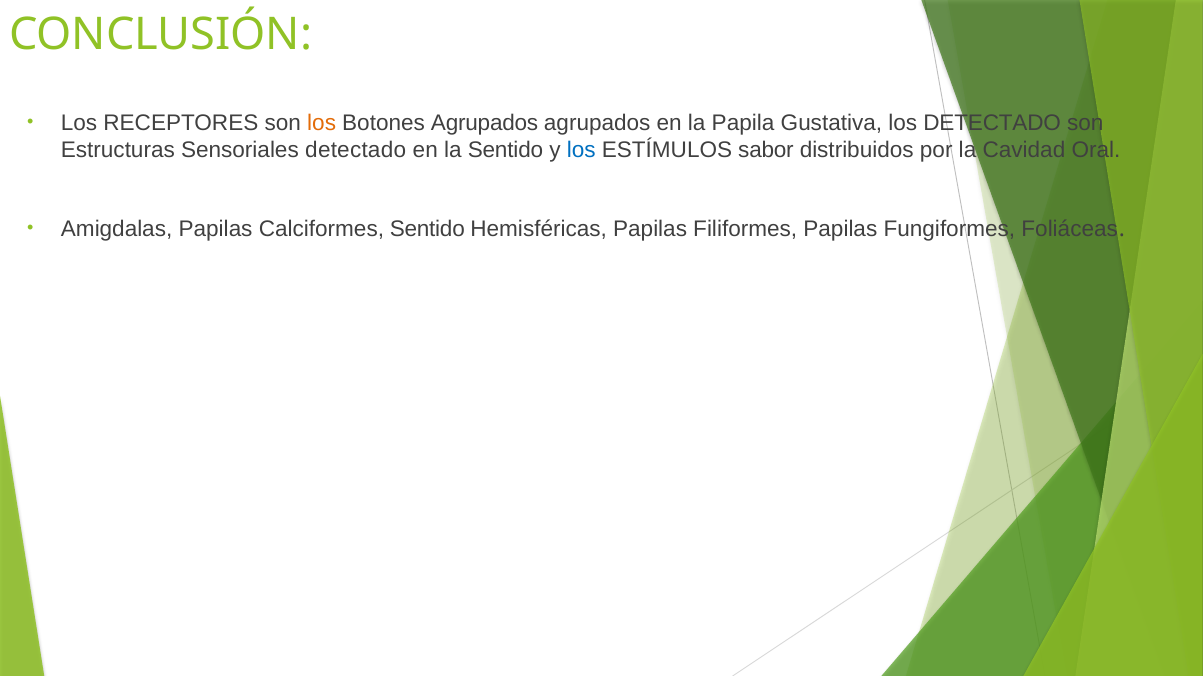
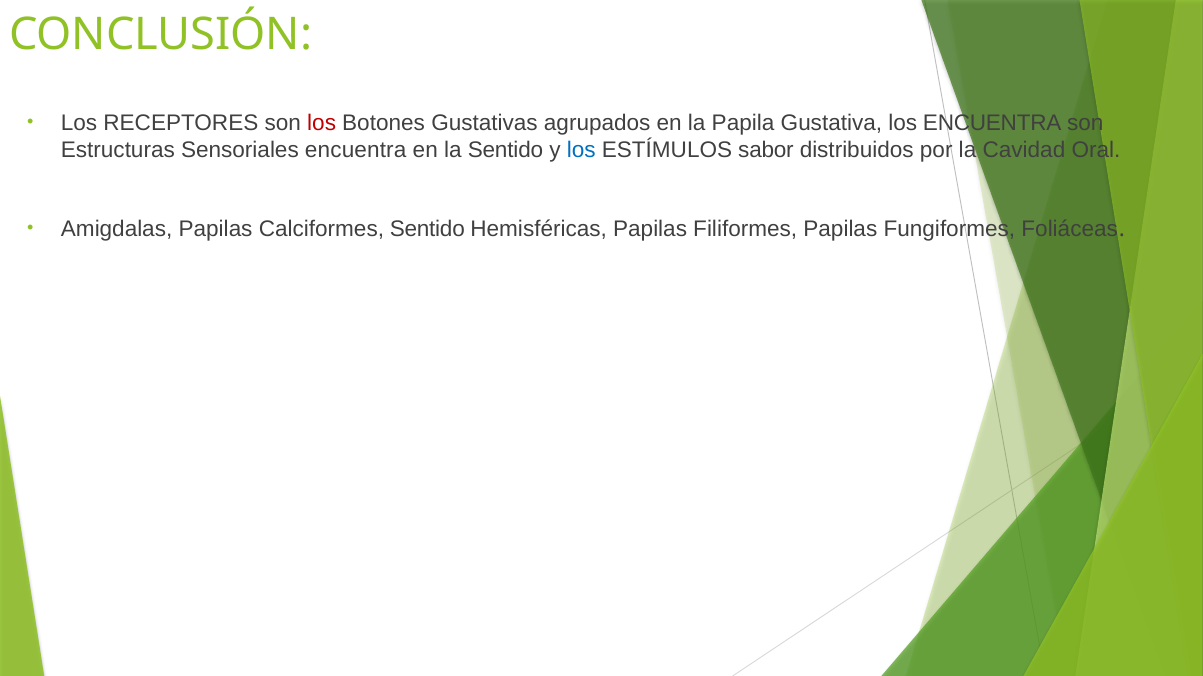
los at (322, 123) colour: orange -> red
Botones Agrupados: Agrupados -> Gustativas
los DETECTADO: DETECTADO -> ENCUENTRA
Sensoriales detectado: detectado -> encuentra
